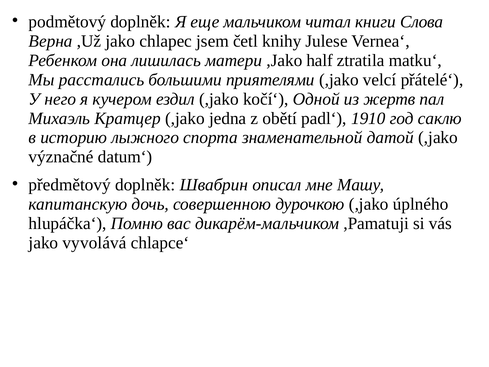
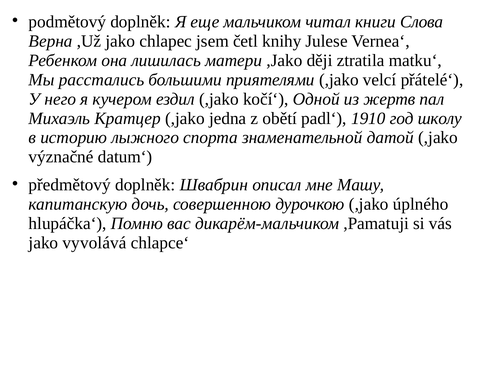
half: half -> ději
саклю: саклю -> школу
